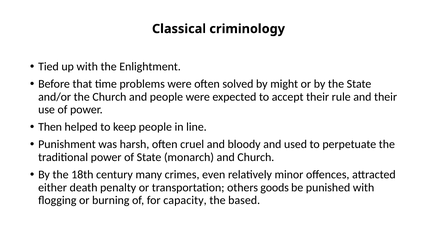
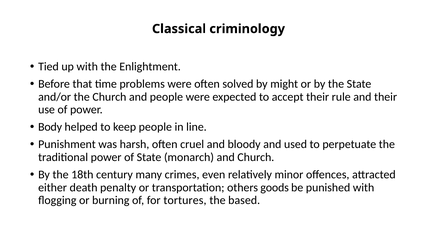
Then: Then -> Body
capacity: capacity -> tortures
